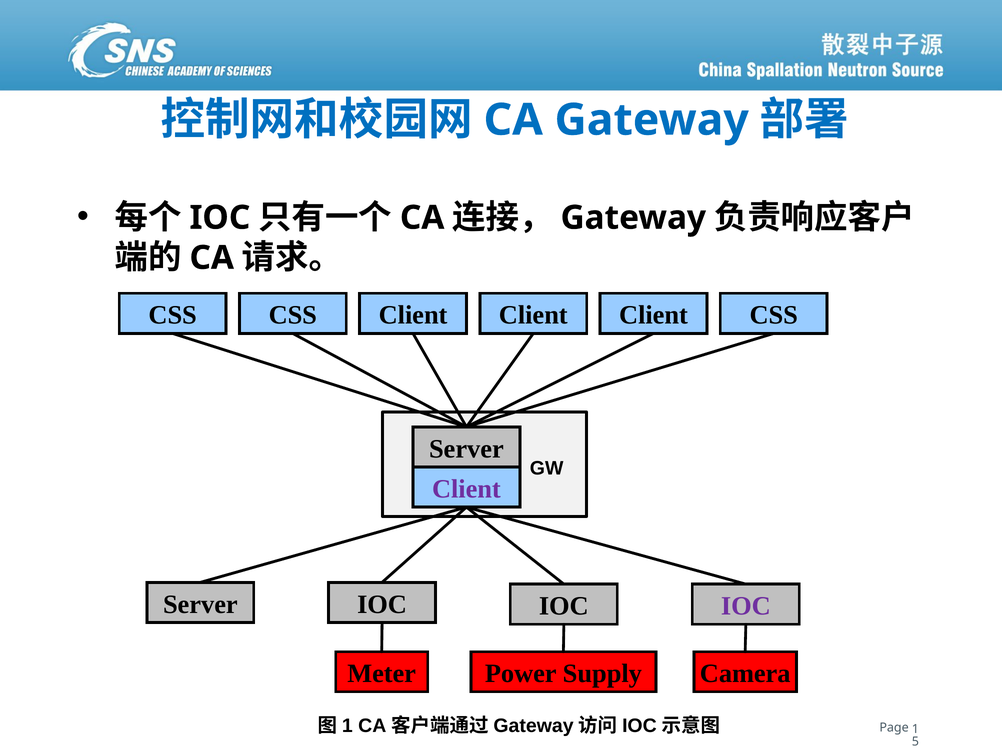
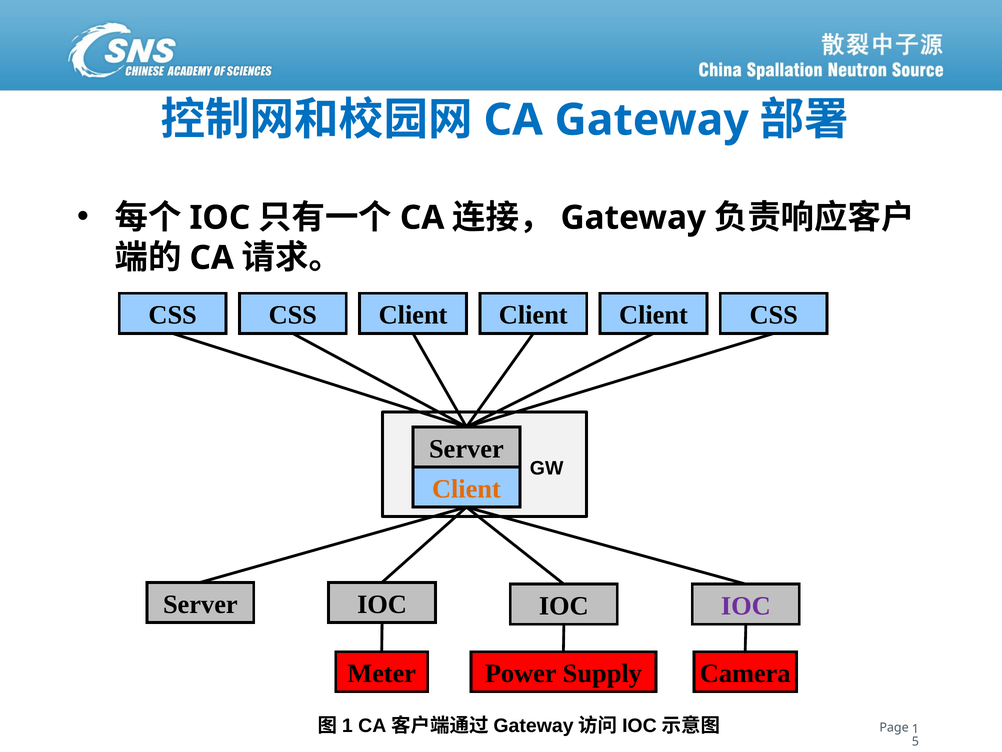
Client at (466, 489) colour: purple -> orange
